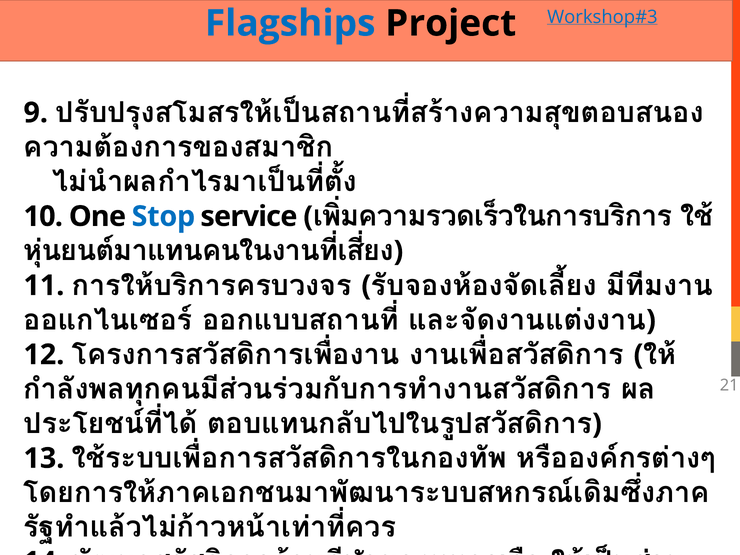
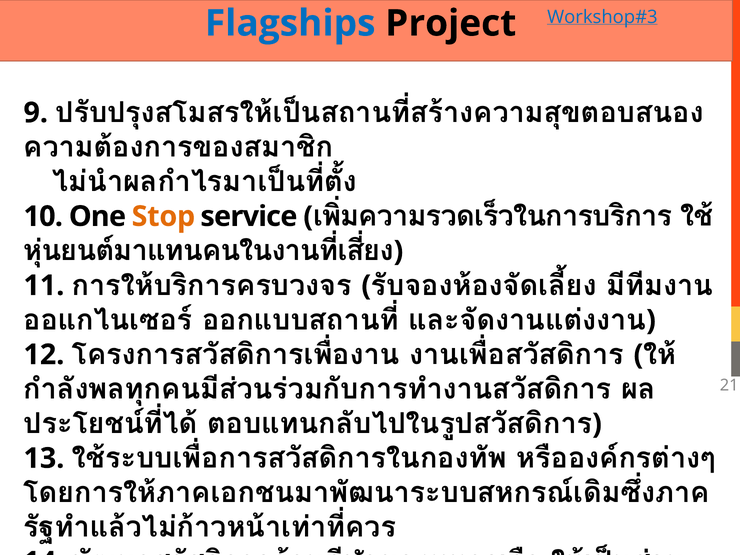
Stop colour: blue -> orange
